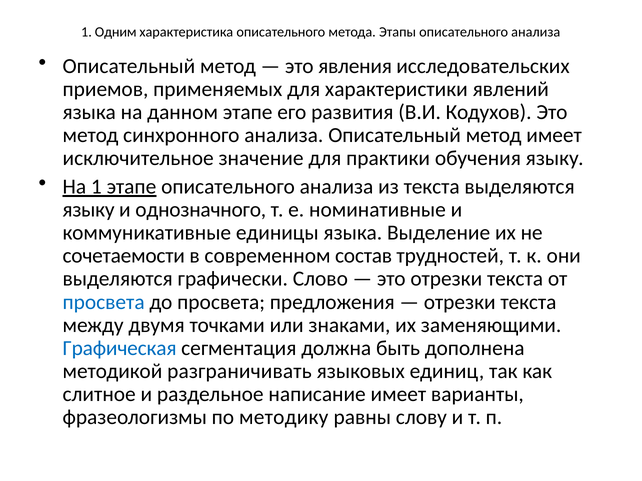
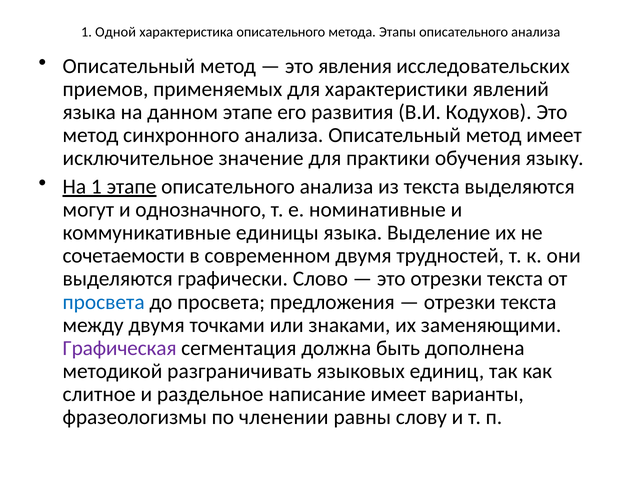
Одним: Одним -> Одной
языку at (89, 210): языку -> могут
современном состав: состав -> двумя
Графическая colour: blue -> purple
методику: методику -> членении
